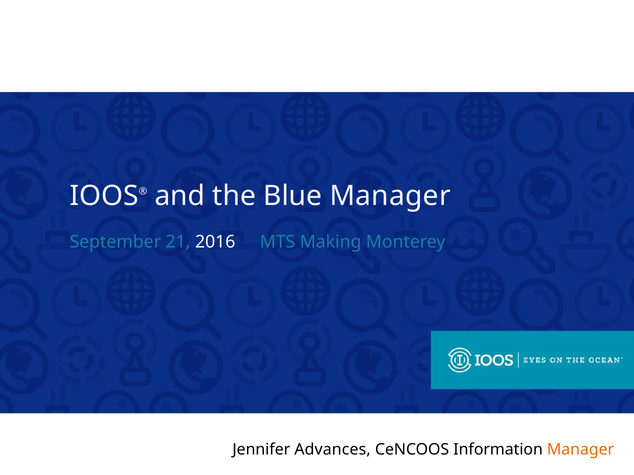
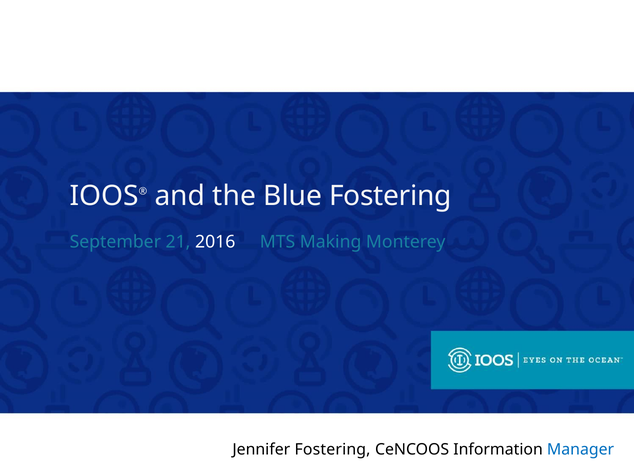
Blue Manager: Manager -> Fostering
Jennifer Advances: Advances -> Fostering
Manager at (581, 450) colour: orange -> blue
